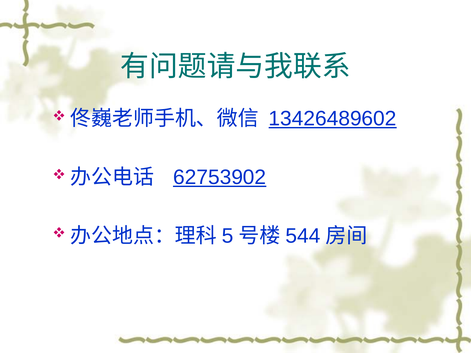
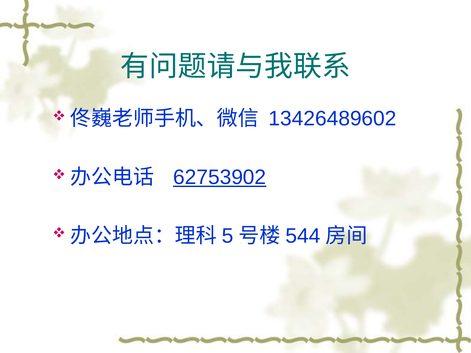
13426489602 underline: present -> none
